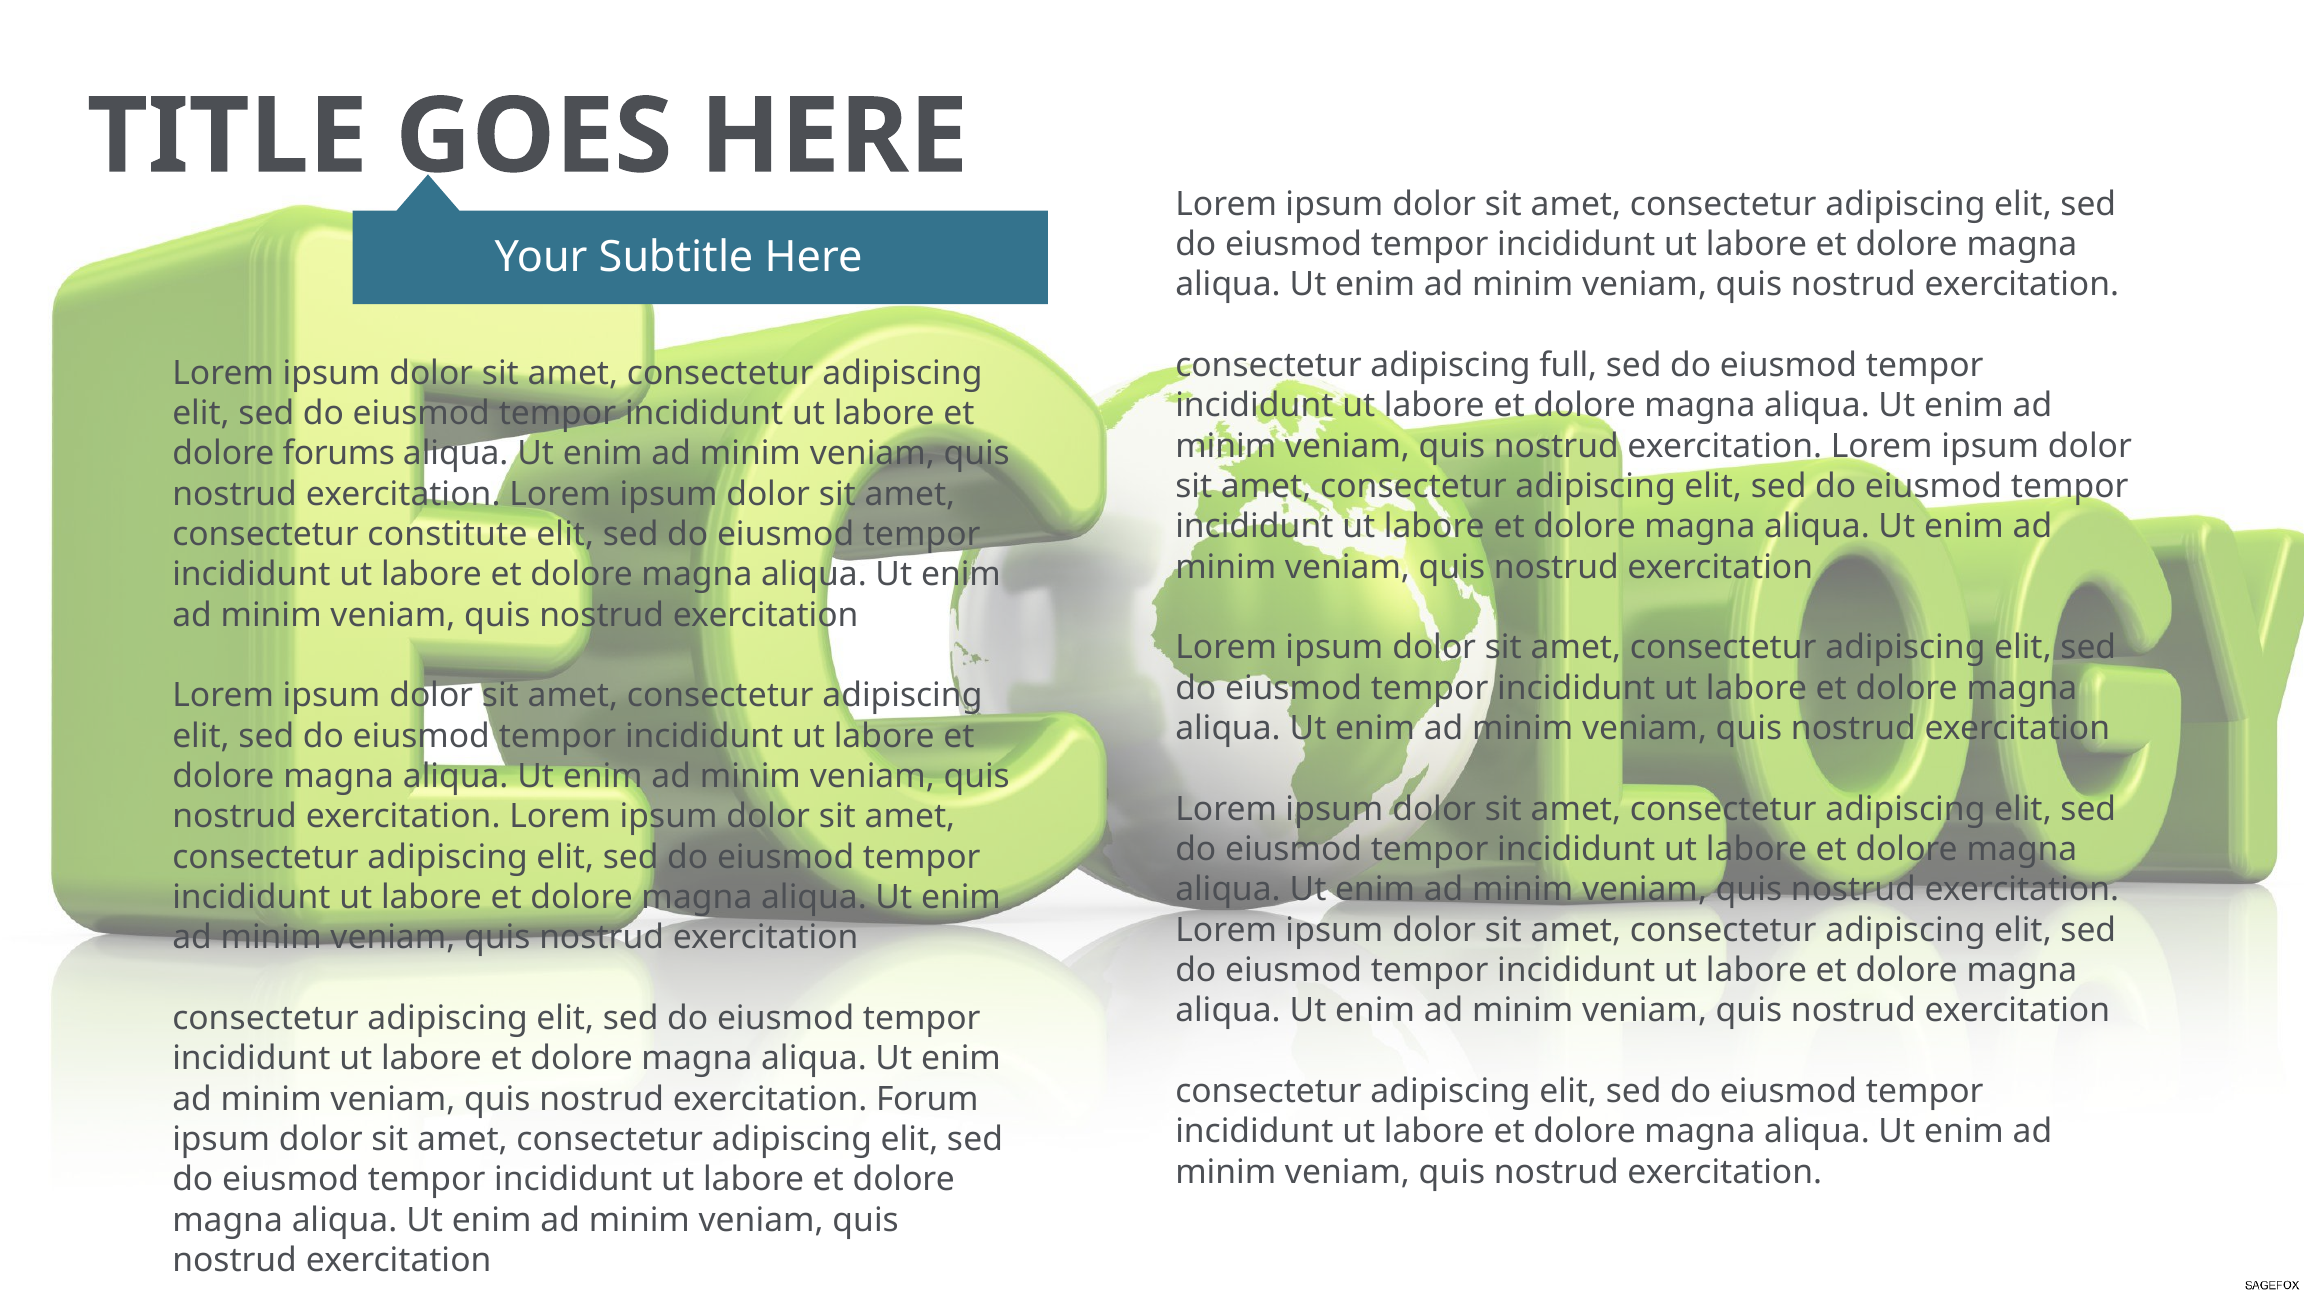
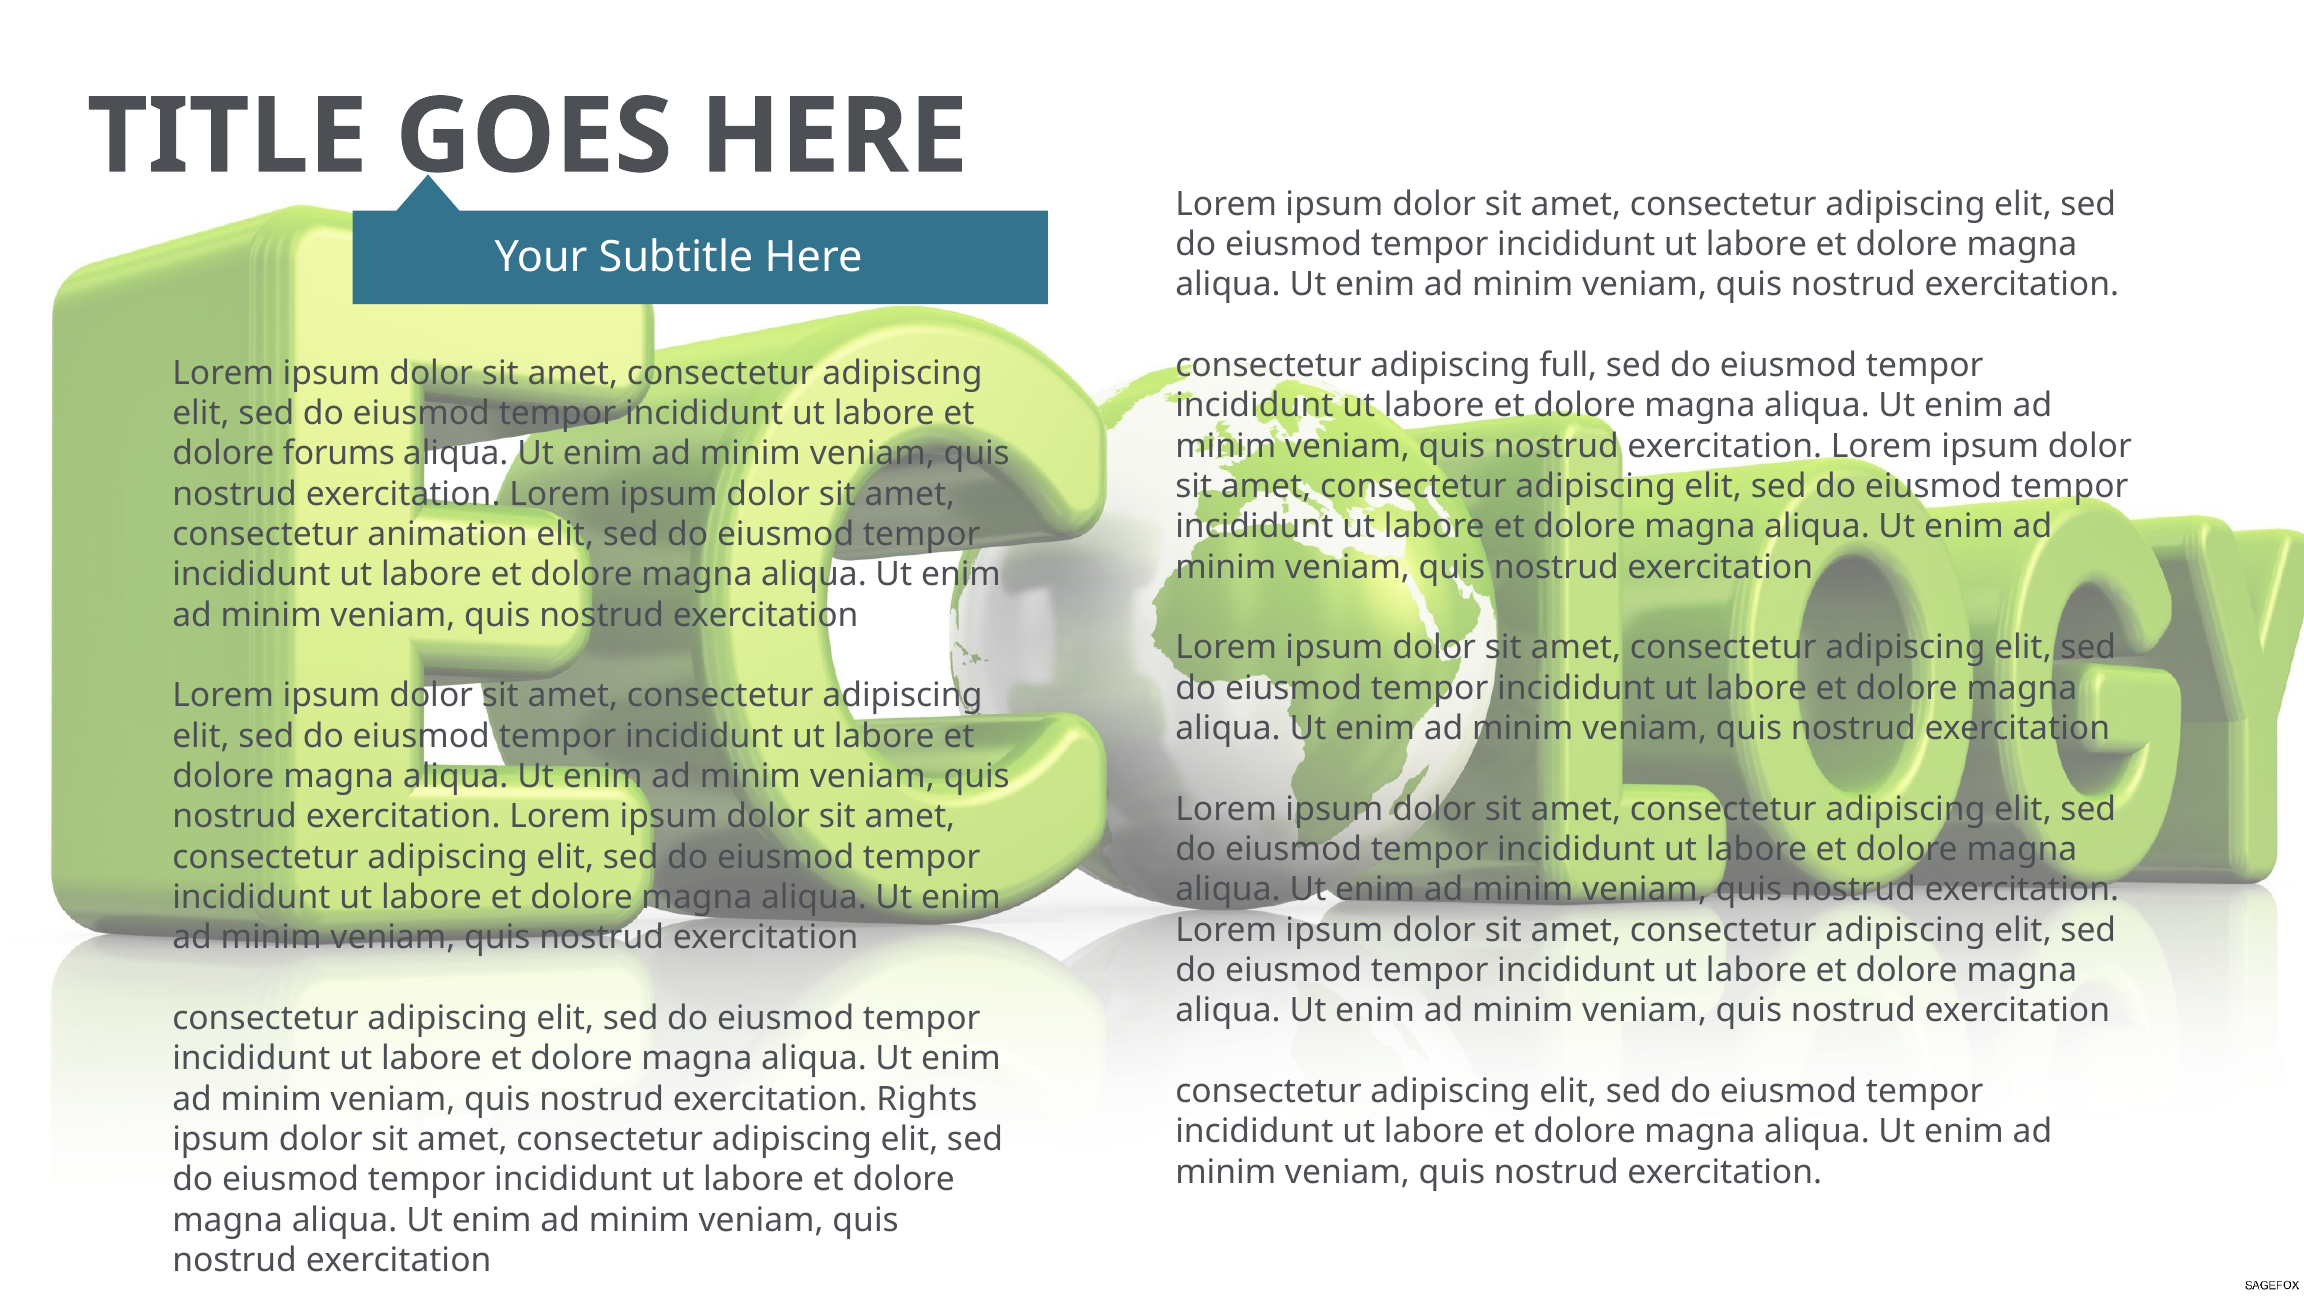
constitute: constitute -> animation
Forum: Forum -> Rights
